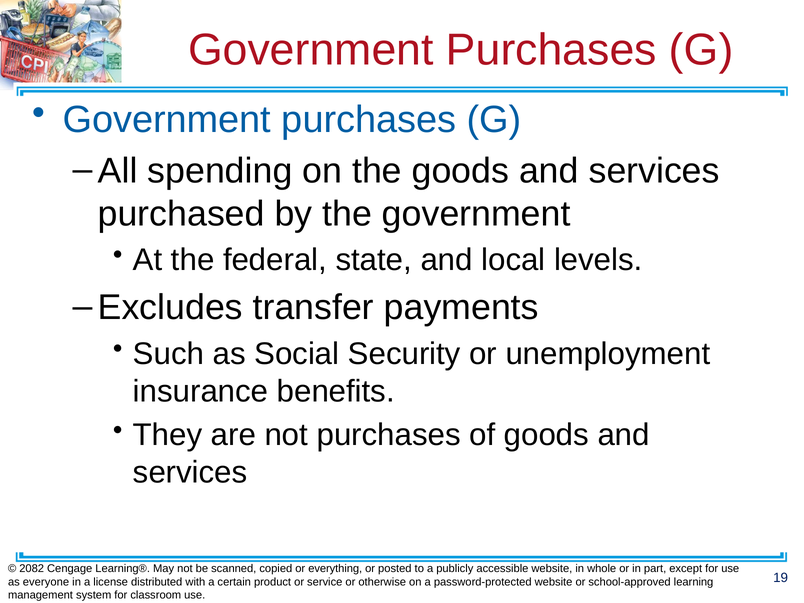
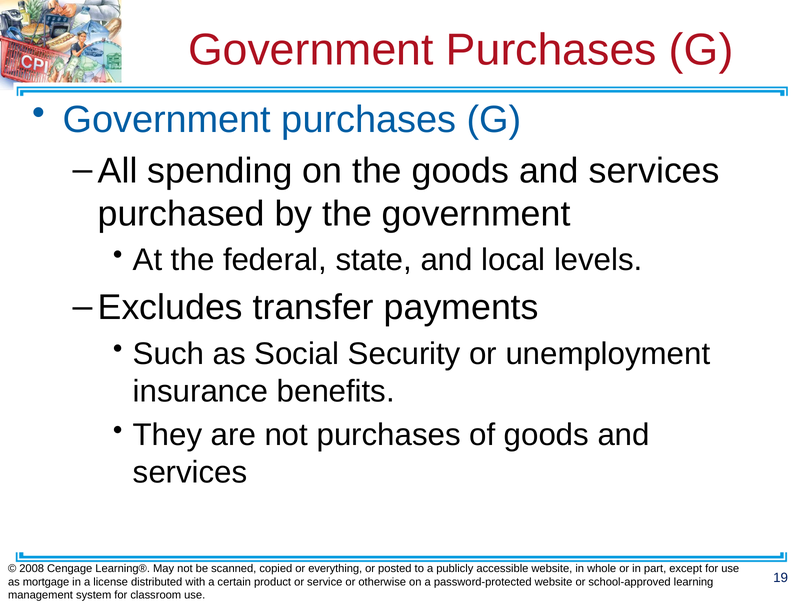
2082: 2082 -> 2008
everyone: everyone -> mortgage
